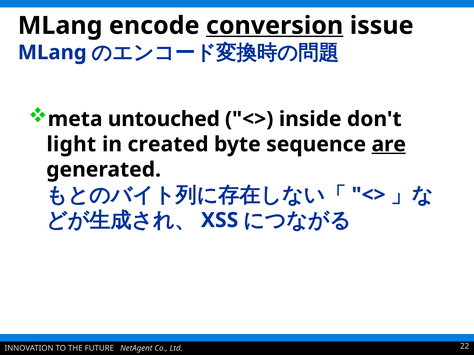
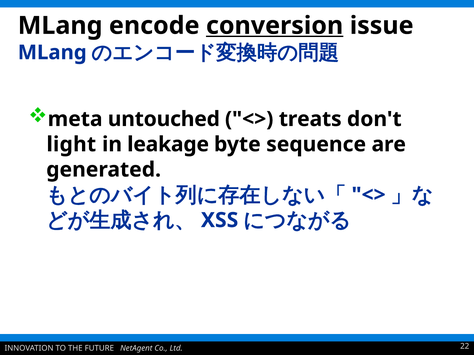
inside: inside -> treats
created: created -> leakage
are underline: present -> none
